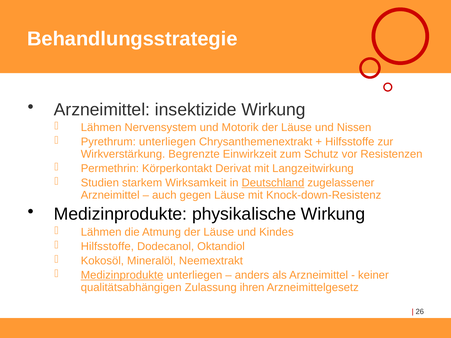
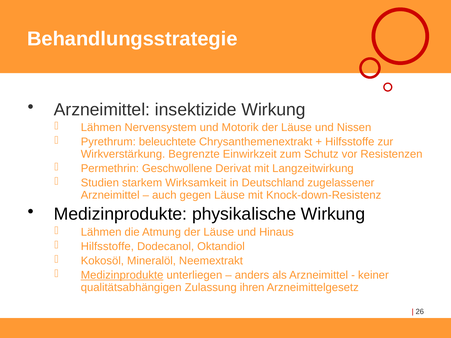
Pyrethrum unterliegen: unterliegen -> beleuchtete
Körperkontakt: Körperkontakt -> Geschwollene
Deutschland underline: present -> none
Kindes: Kindes -> Hinaus
